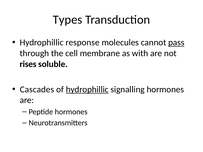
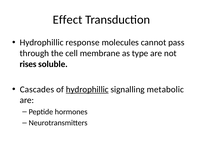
Types: Types -> Effect
pass underline: present -> none
with: with -> type
signalling hormones: hormones -> metabolic
